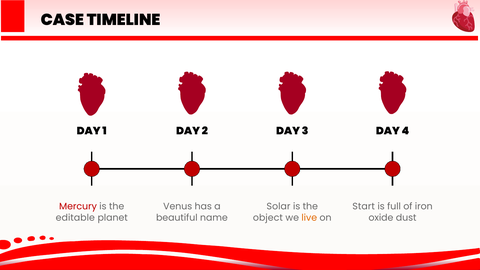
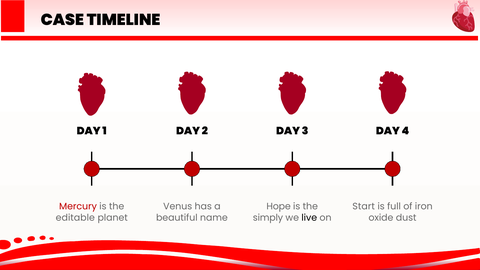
Solar: Solar -> Hope
object: object -> simply
live colour: orange -> black
